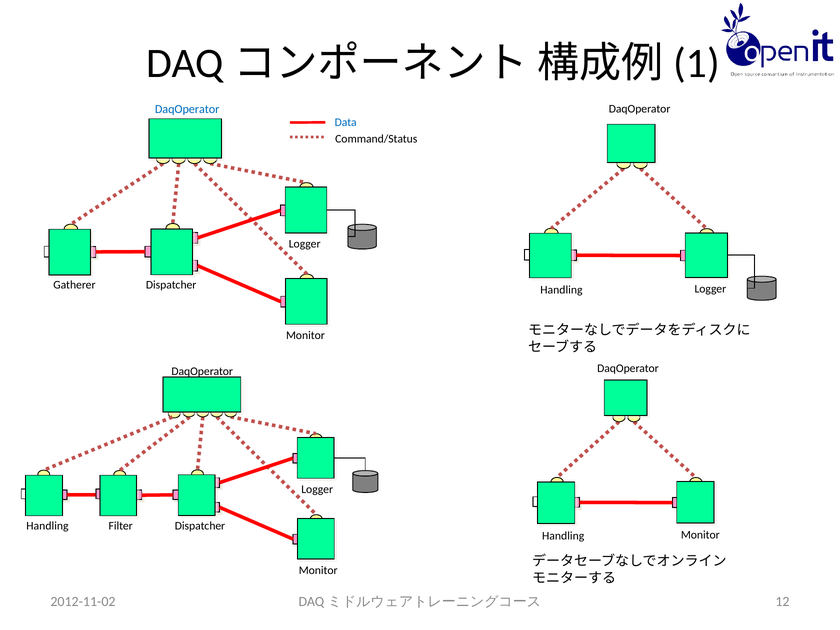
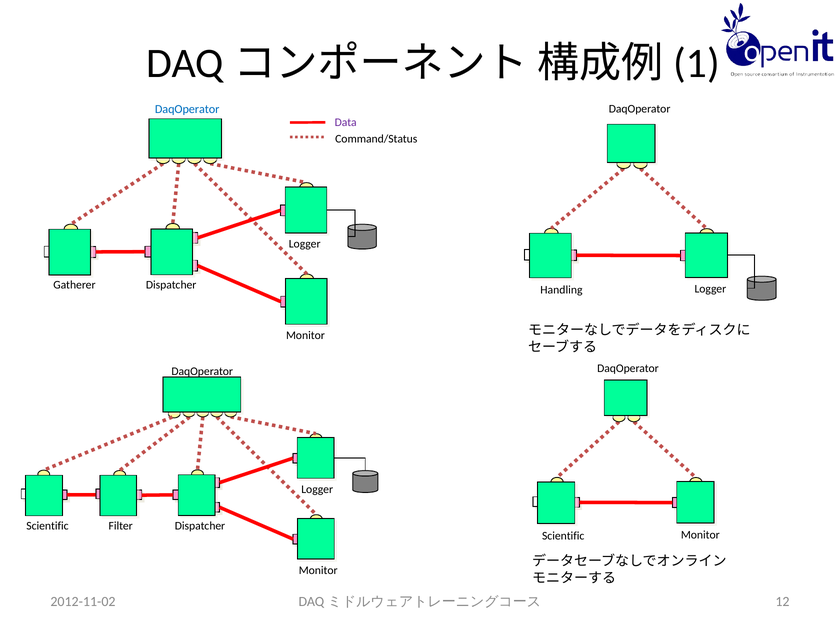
Data colour: blue -> purple
Handling at (47, 526): Handling -> Scientific
Handling at (563, 536): Handling -> Scientific
